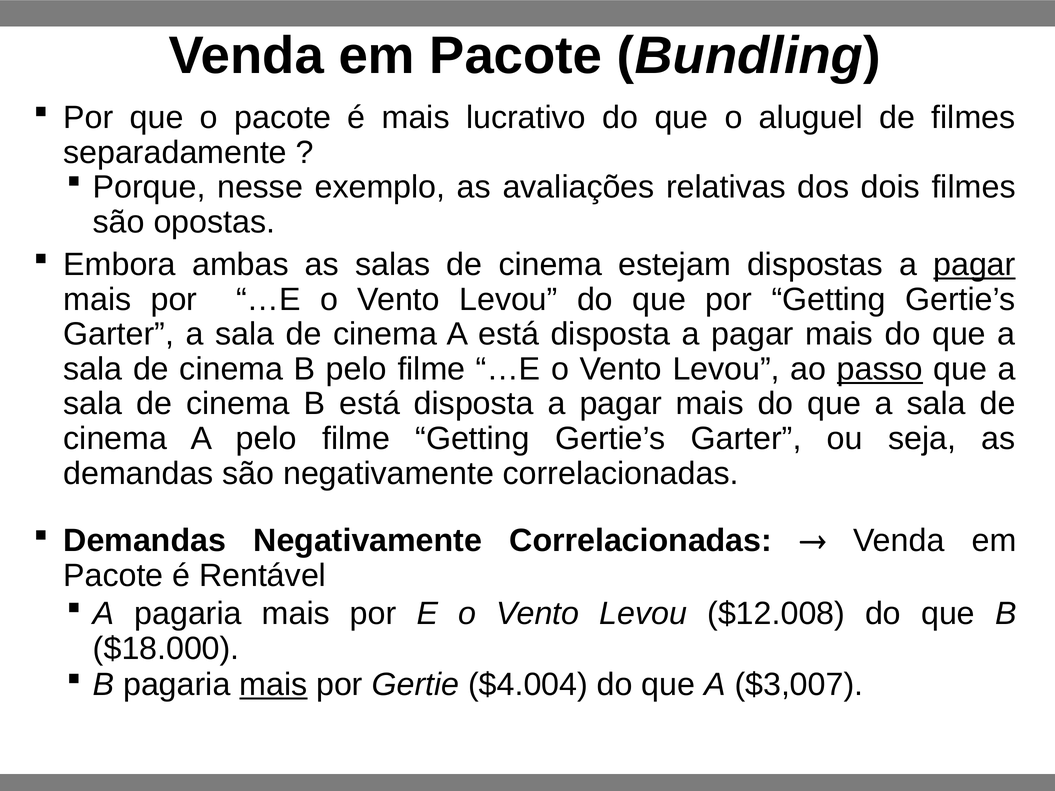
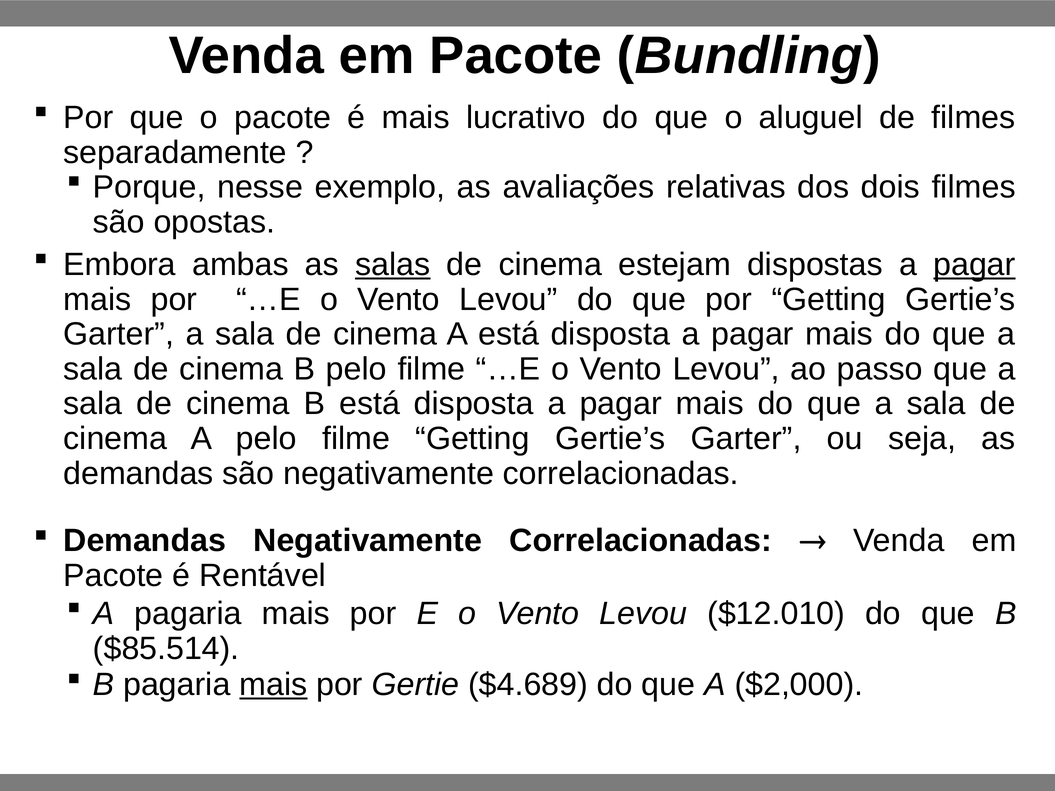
salas underline: none -> present
passo underline: present -> none
$12.008: $12.008 -> $12.010
$18.000: $18.000 -> $85.514
$4.004: $4.004 -> $4.689
$3,007: $3,007 -> $2,000
